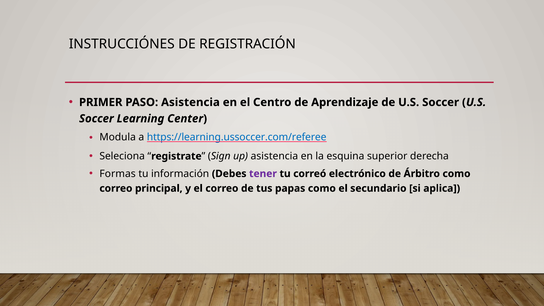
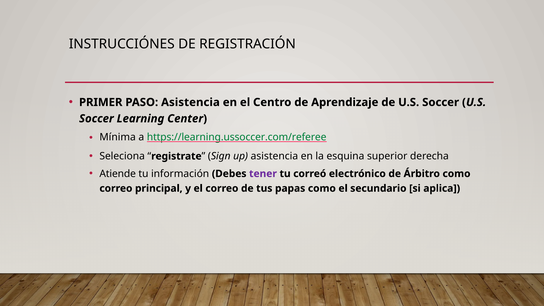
Modula: Modula -> Mínima
https://learning.ussoccer.com/referee colour: blue -> green
Formas: Formas -> Atiende
